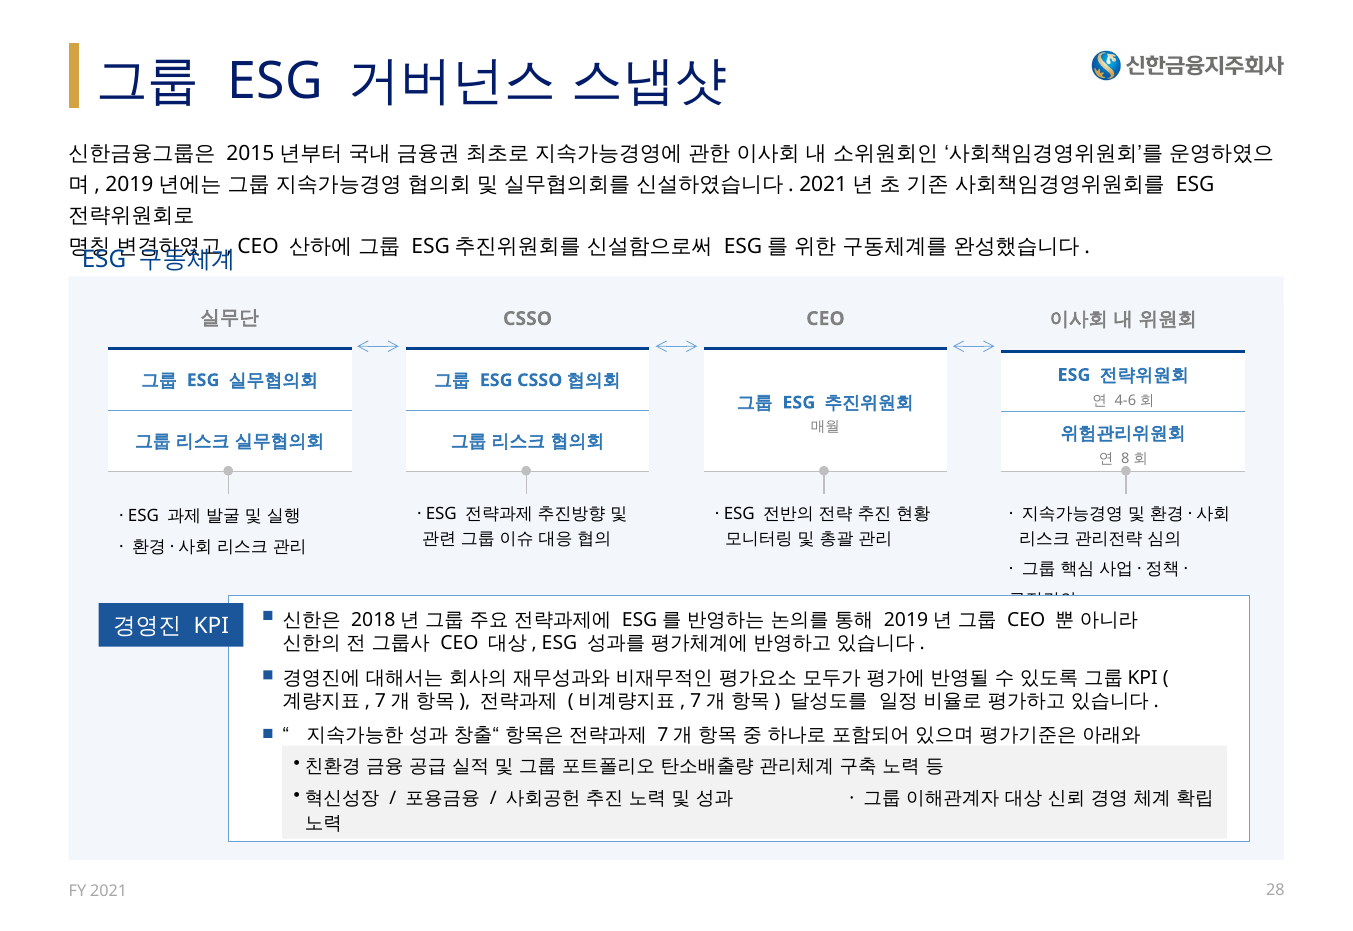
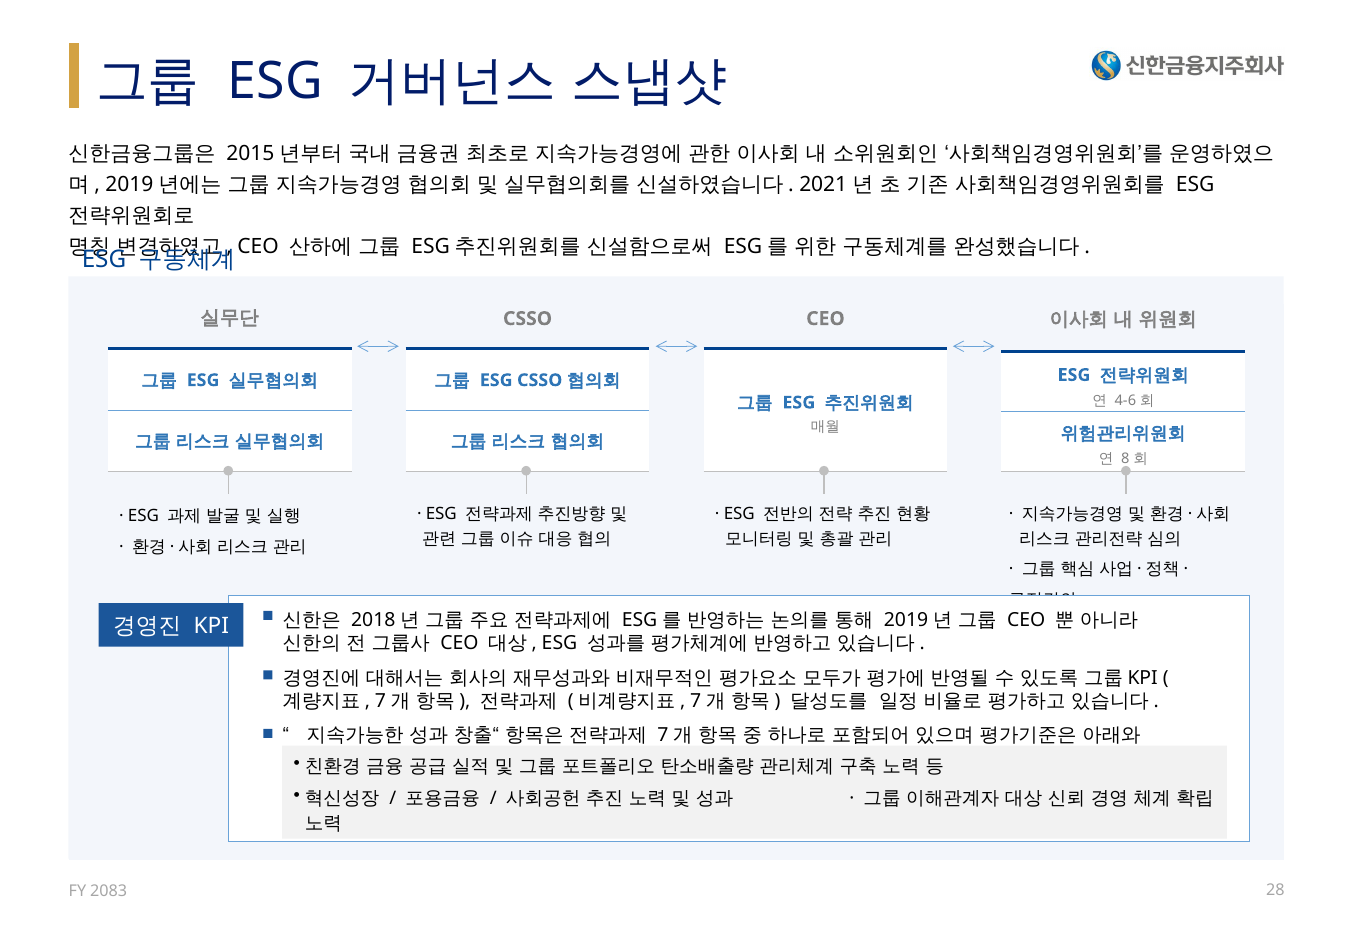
2021: 2021 -> 2083
